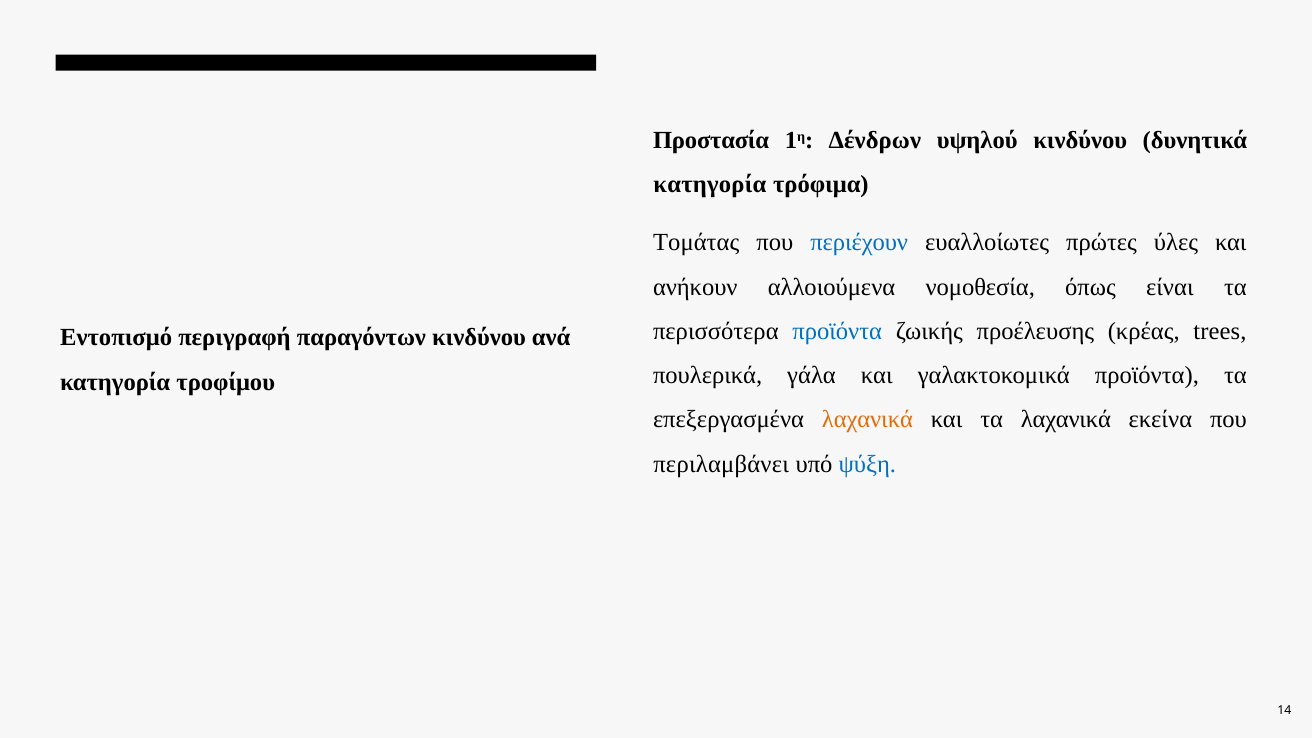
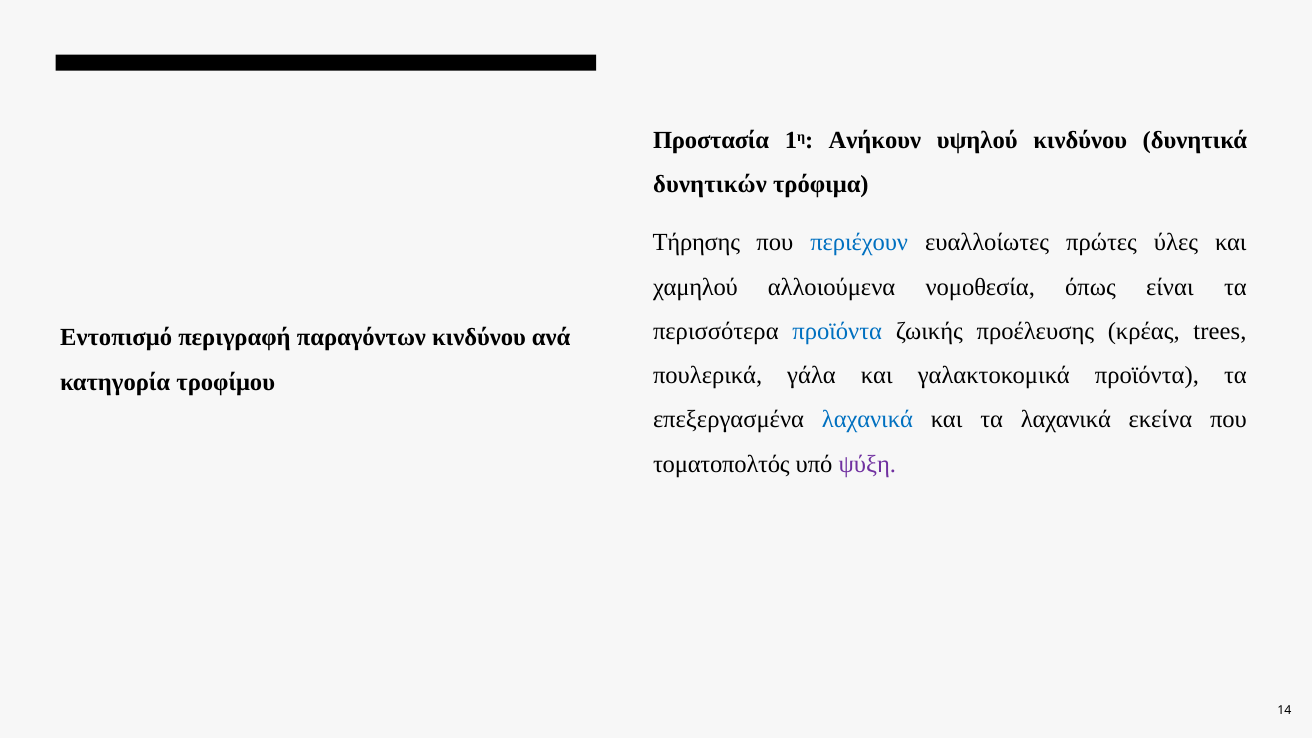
Δένδρων: Δένδρων -> Ανήκουν
κατηγορία at (710, 185): κατηγορία -> δυνητικών
Τομάτας: Τομάτας -> Τήρησης
ανήκουν: ανήκουν -> χαμηλού
λαχανικά at (867, 420) colour: orange -> blue
περιλαμβάνει: περιλαμβάνει -> τοματοπολτός
ψύξη colour: blue -> purple
